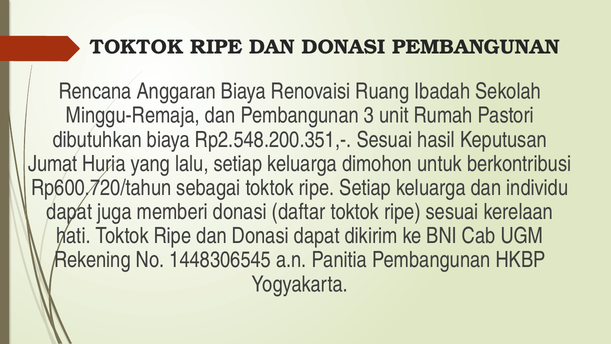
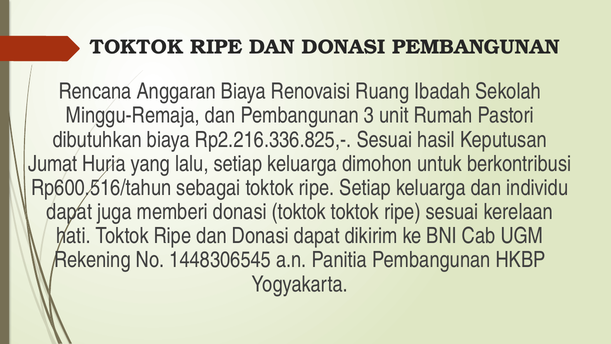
Rp2.548.200.351,-: Rp2.548.200.351,- -> Rp2.216.336.825,-
Rp600.720/tahun: Rp600.720/tahun -> Rp600.516/tahun
donasi daftar: daftar -> toktok
